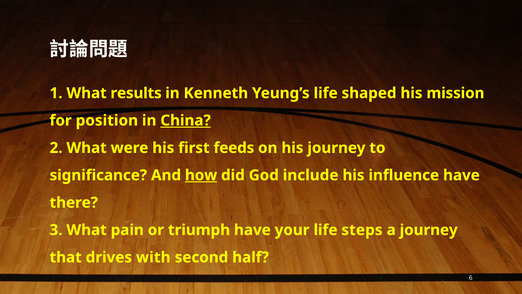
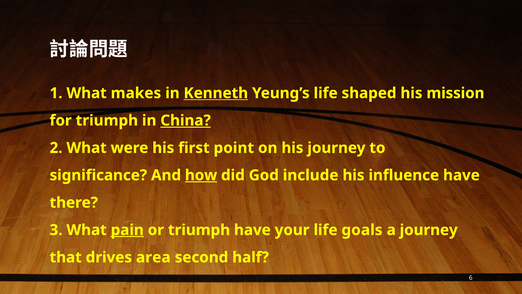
results: results -> makes
Kenneth underline: none -> present
for position: position -> triumph
feeds: feeds -> point
pain underline: none -> present
steps: steps -> goals
with: with -> area
